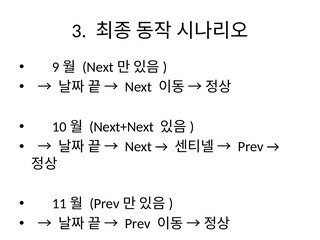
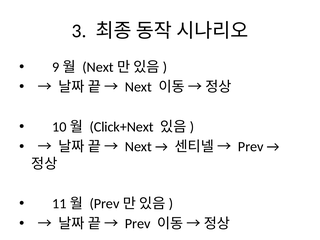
Next+Next: Next+Next -> Click+Next
